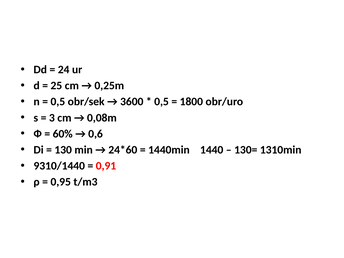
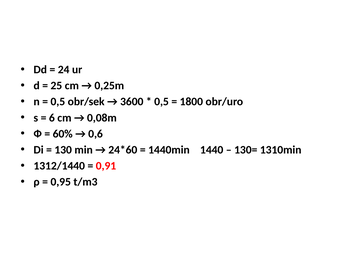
3: 3 -> 6
9310/1440: 9310/1440 -> 1312/1440
